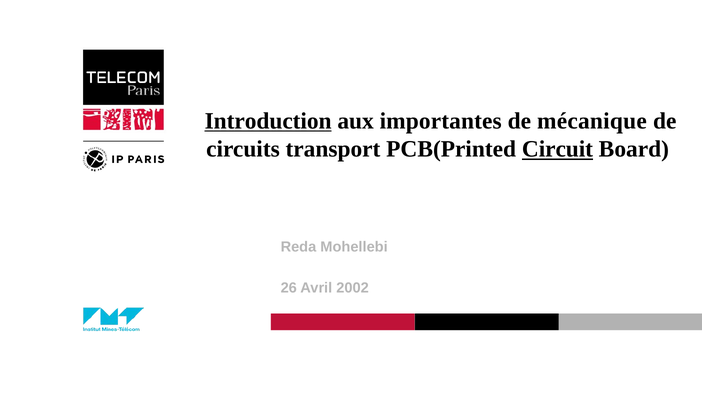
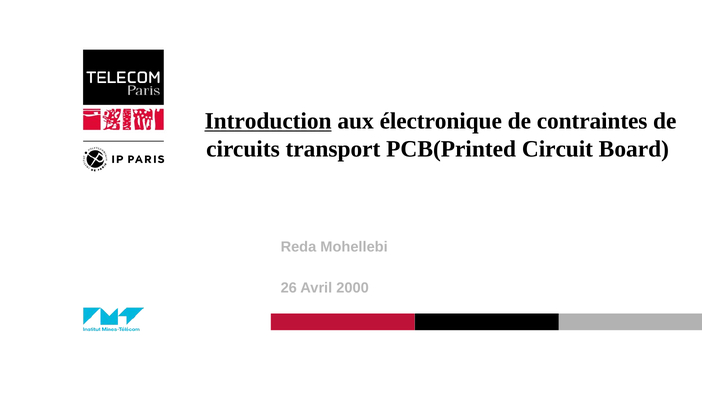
importantes: importantes -> électronique
mécanique: mécanique -> contraintes
Circuit underline: present -> none
2002: 2002 -> 2000
